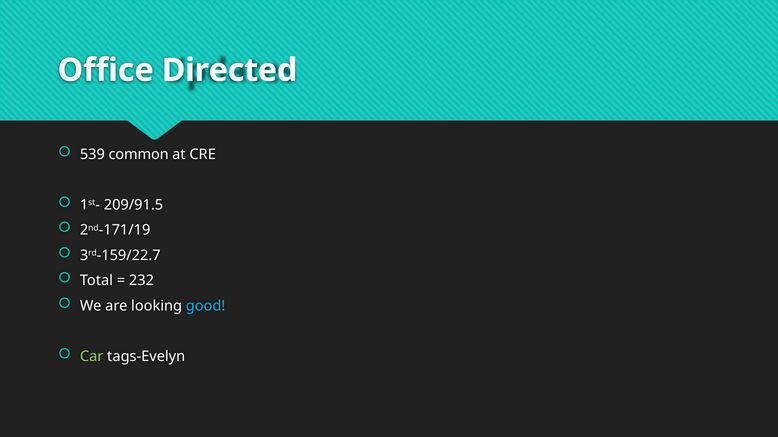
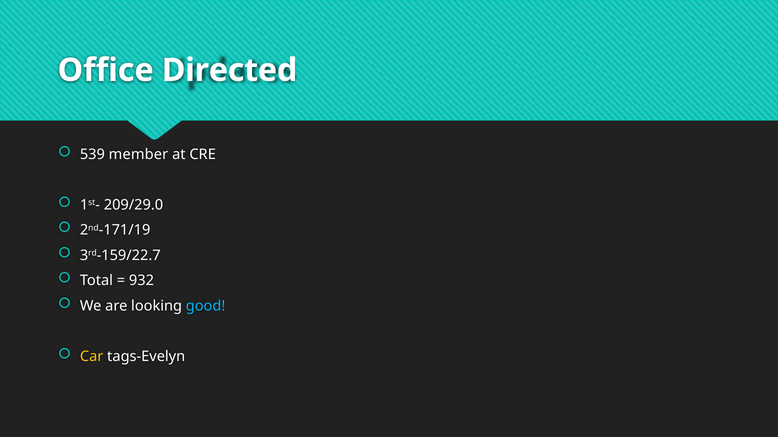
common: common -> member
209/91.5: 209/91.5 -> 209/29.0
232: 232 -> 932
Car colour: light green -> yellow
